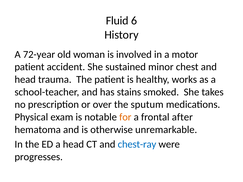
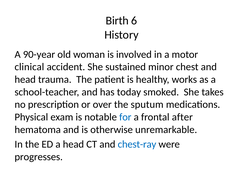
Fluid: Fluid -> Birth
72-year: 72-year -> 90-year
patient at (29, 67): patient -> clinical
stains: stains -> today
for colour: orange -> blue
